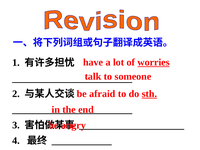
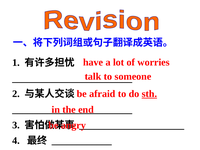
worries underline: present -> none
